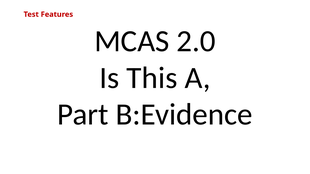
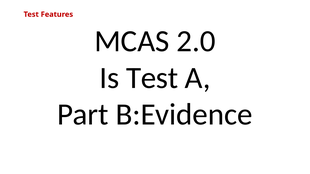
Is This: This -> Test
